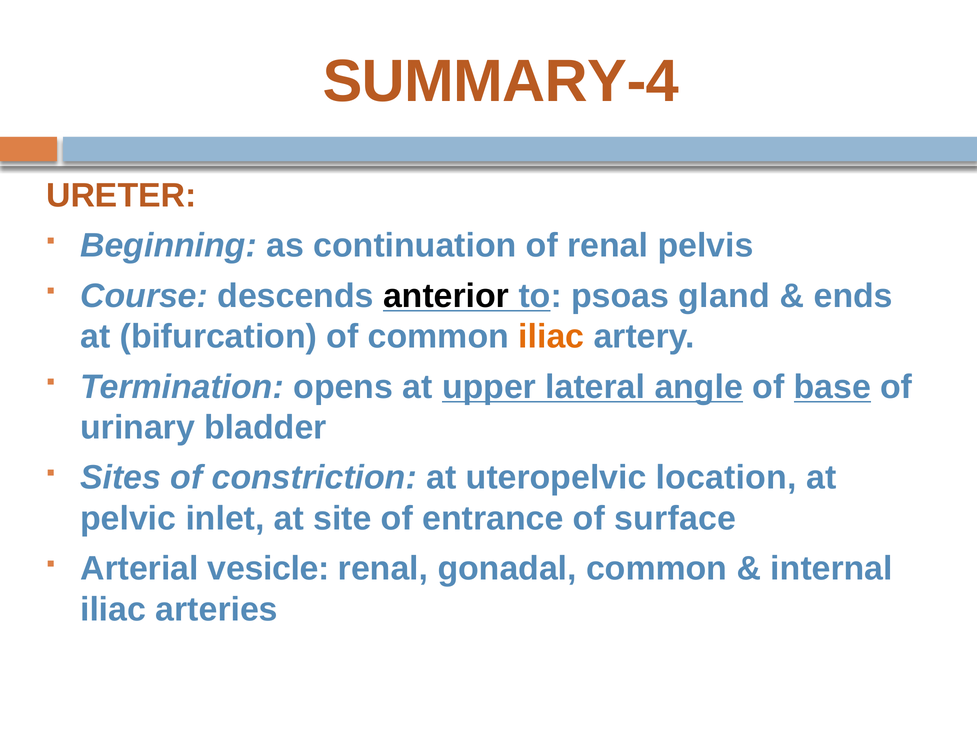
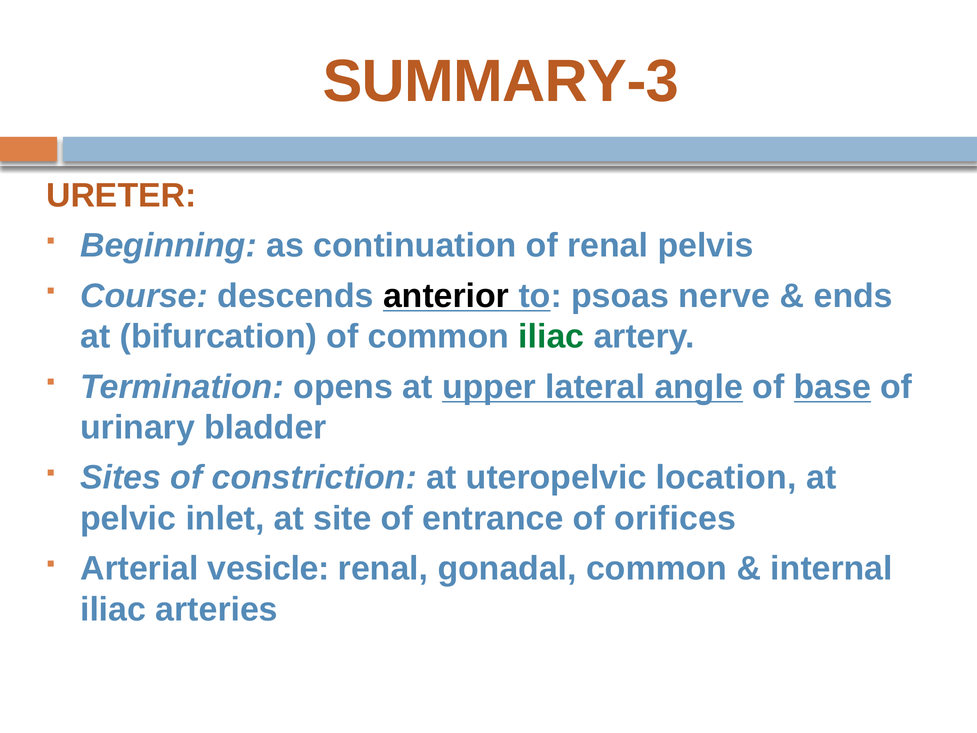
SUMMARY-4: SUMMARY-4 -> SUMMARY-3
gland: gland -> nerve
iliac at (551, 337) colour: orange -> green
surface: surface -> orifices
